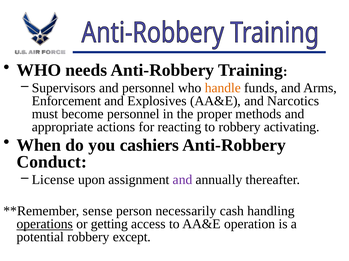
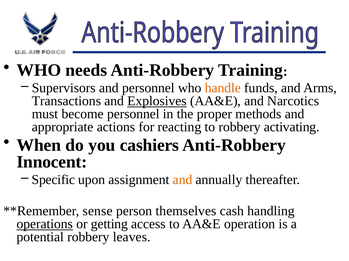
Enforcement: Enforcement -> Transactions
Explosives underline: none -> present
Conduct: Conduct -> Innocent
License: License -> Specific
and at (183, 180) colour: purple -> orange
necessarily: necessarily -> themselves
except: except -> leaves
